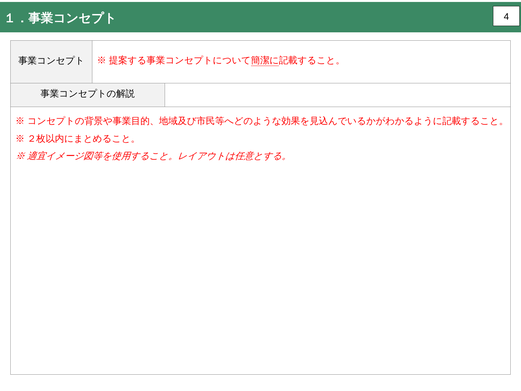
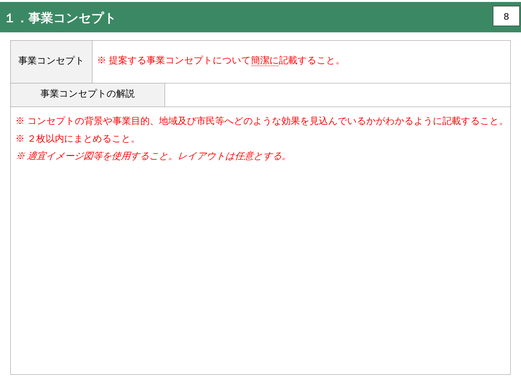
4: 4 -> 8
